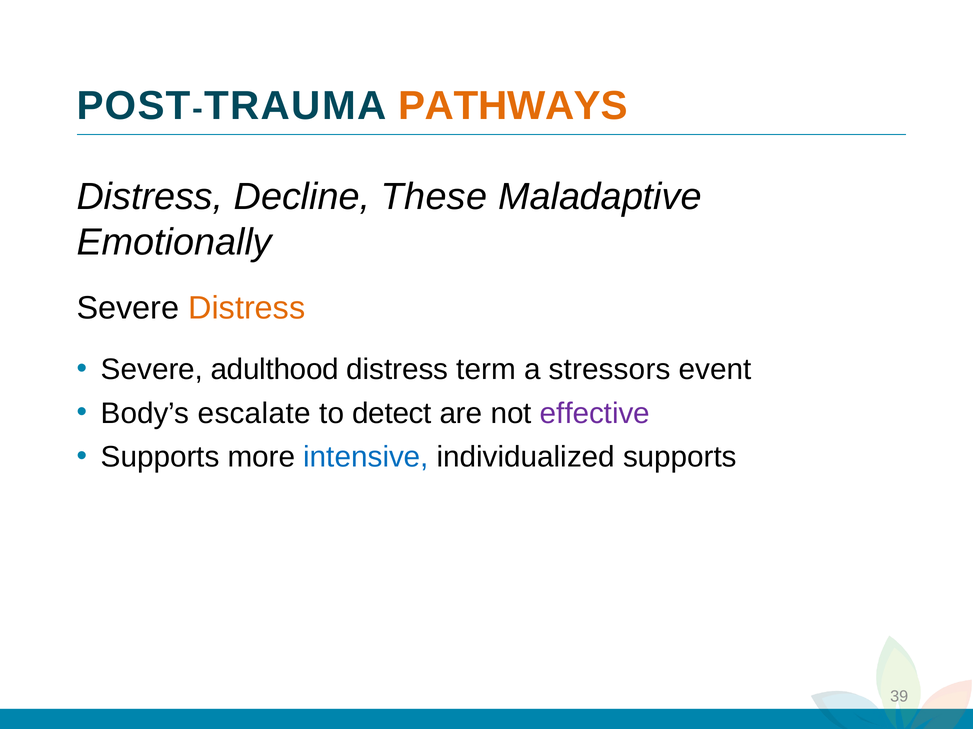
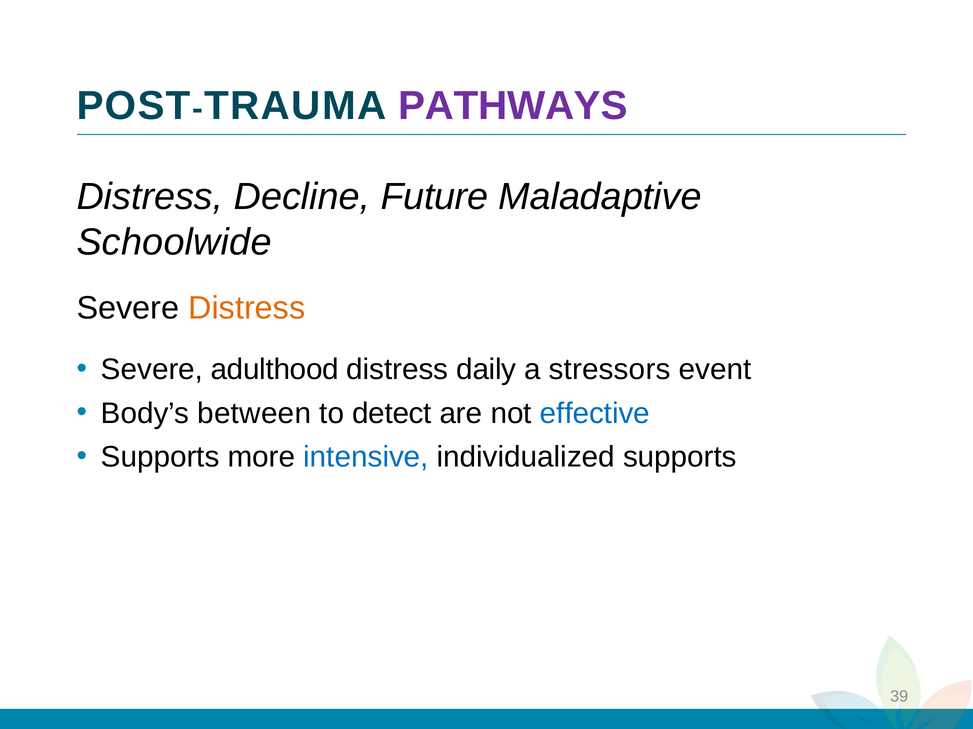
PATHWAYS colour: orange -> purple
These: These -> Future
Emotionally: Emotionally -> Schoolwide
term: term -> daily
escalate: escalate -> between
effective colour: purple -> blue
